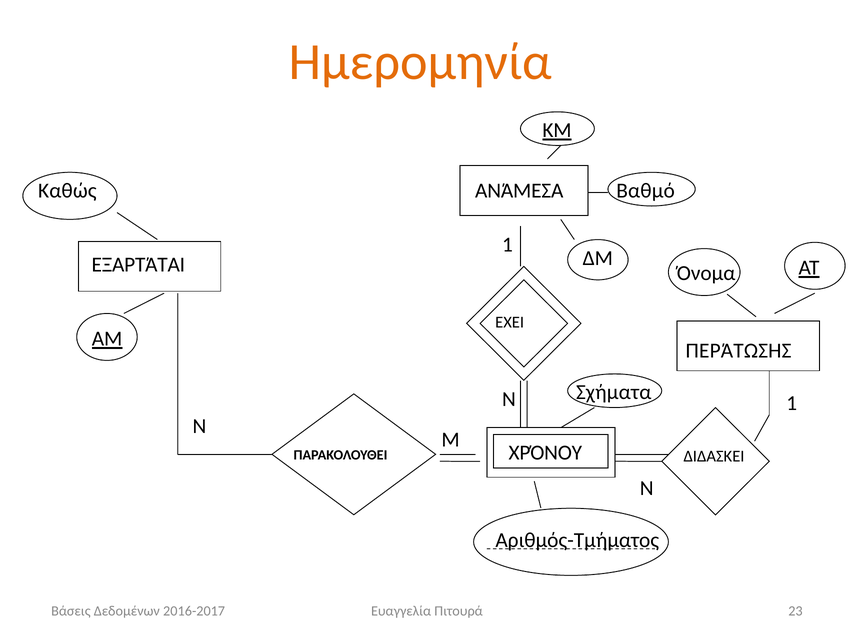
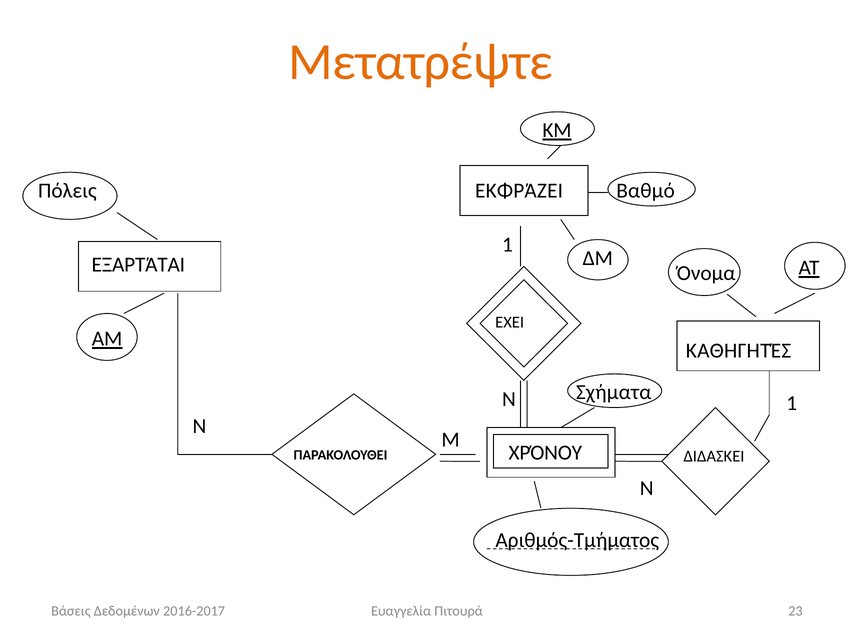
Ημερομηνία: Ημερομηνία -> Μετατρέψτε
Καθώς: Καθώς -> Πόλεις
ΑΝΆΜΕΣΑ: ΑΝΆΜΕΣΑ -> ΕΚΦΡΆΖΕΙ
ΠΕΡΆΤΩΣΗΣ: ΠΕΡΆΤΩΣΗΣ -> ΚΑΘΗΓΗΤΈΣ
